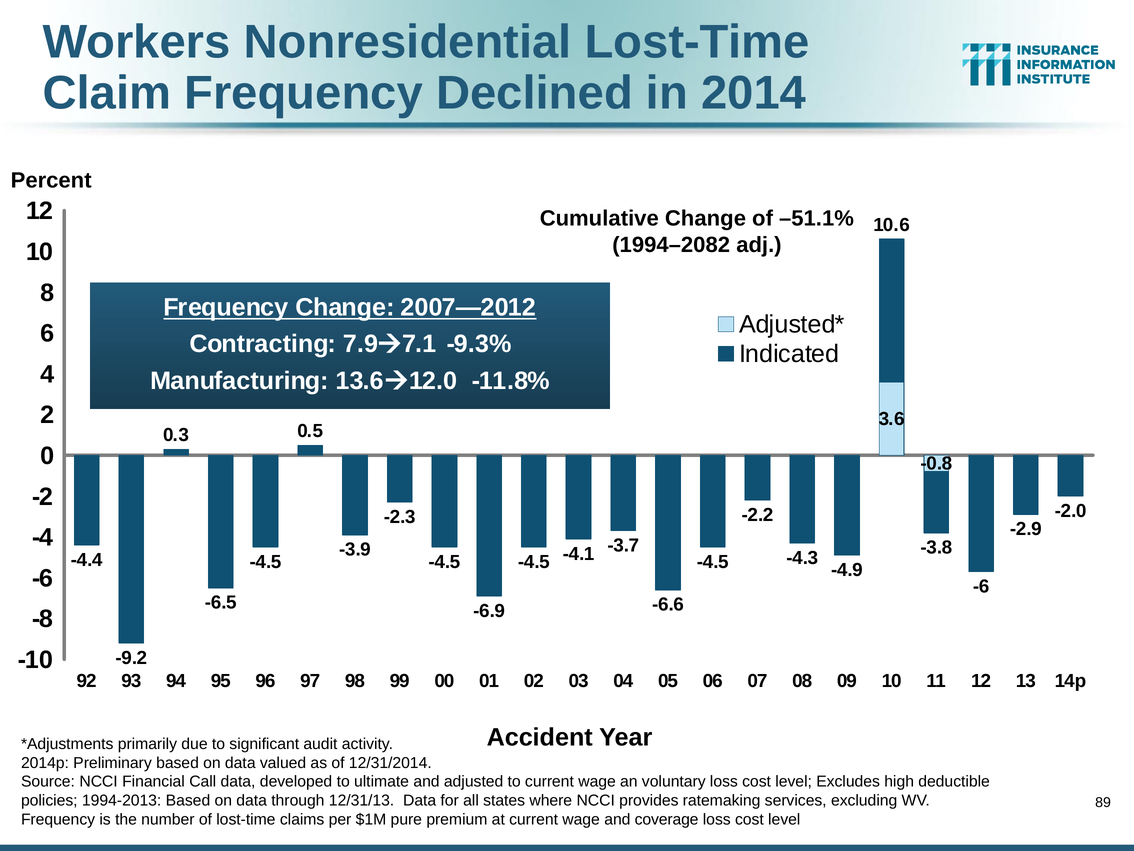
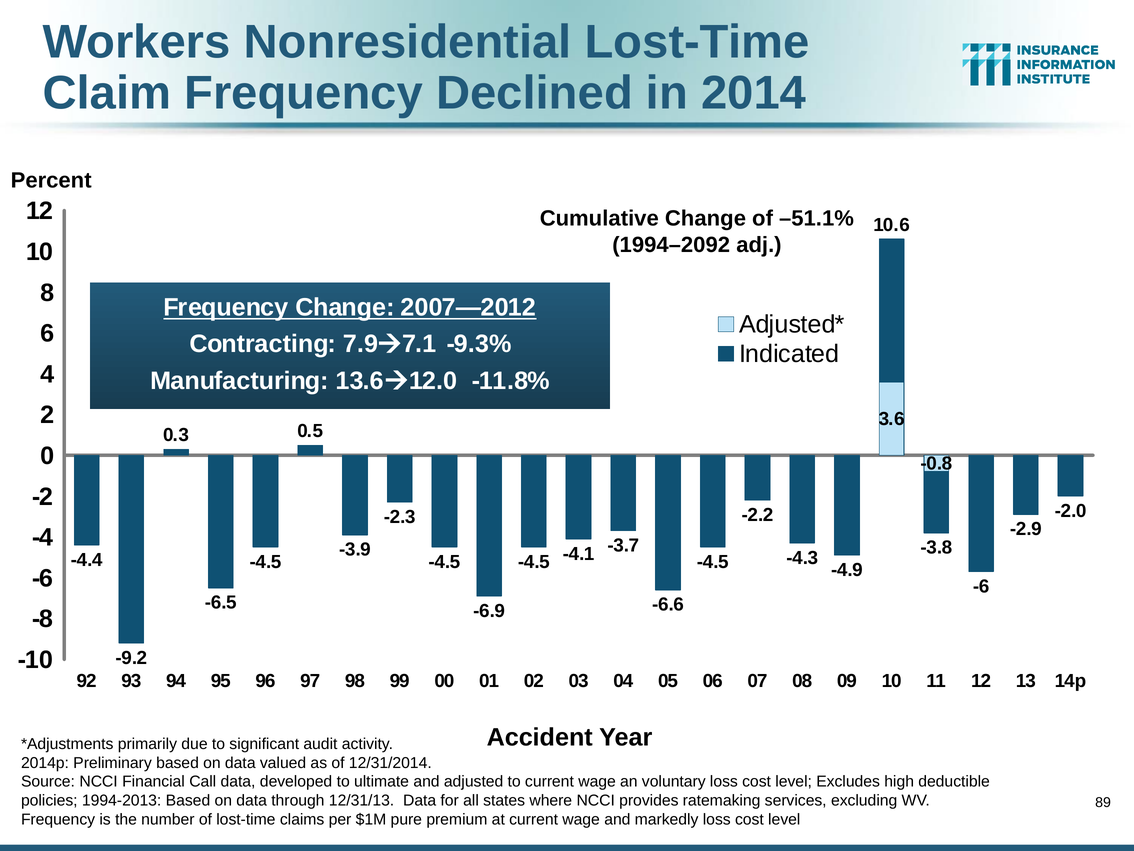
1994–2082: 1994–2082 -> 1994–2092
coverage: coverage -> markedly
